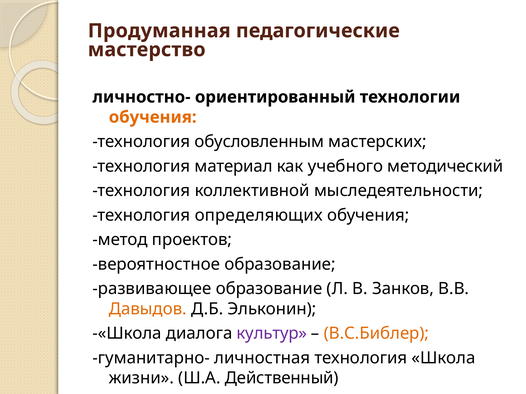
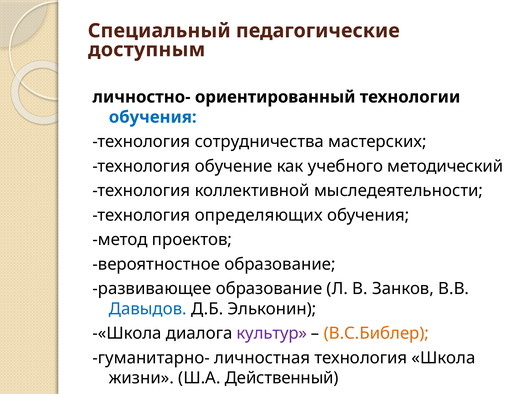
Продуманная: Продуманная -> Специальный
мастерство: мастерство -> доступным
обучения at (153, 117) colour: orange -> blue
обусловленным: обусловленным -> сотрудничества
материал: материал -> обучение
Давыдов colour: orange -> blue
